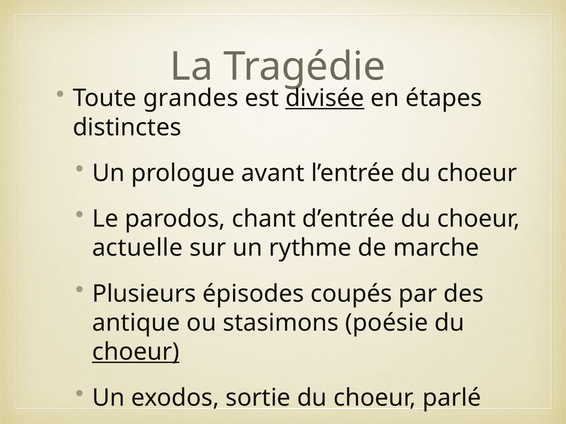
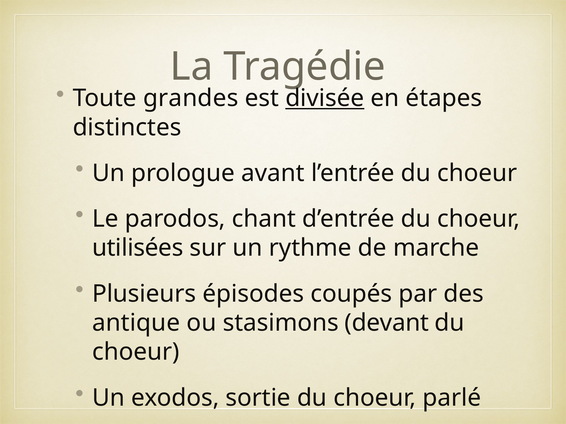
actuelle: actuelle -> utilisées
poésie: poésie -> devant
choeur at (136, 352) underline: present -> none
